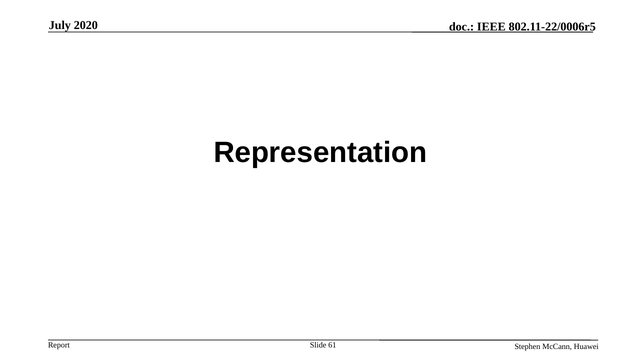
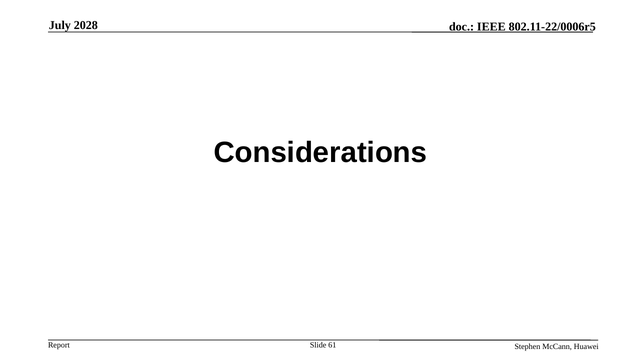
2020: 2020 -> 2028
Representation: Representation -> Considerations
